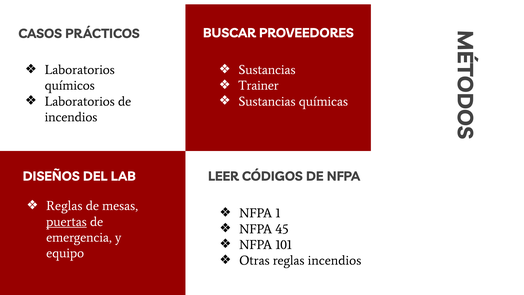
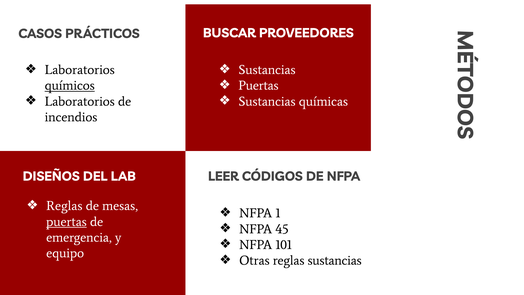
Trainer at (258, 86): Trainer -> Puertas
químicos underline: none -> present
reglas incendios: incendios -> sustancias
